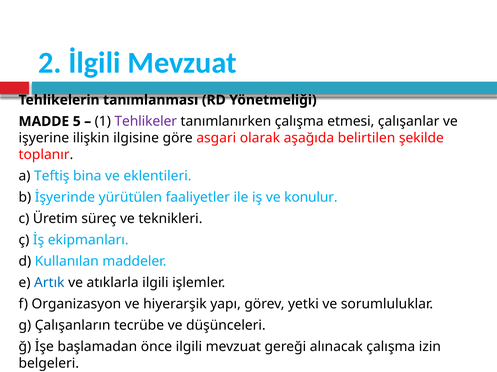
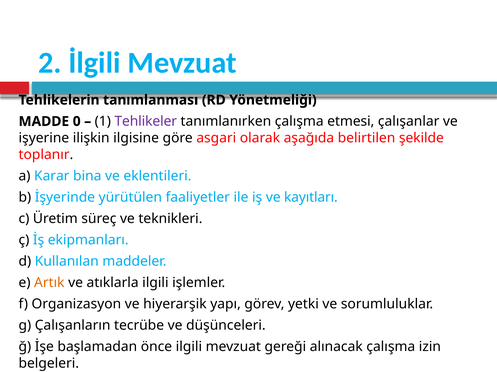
5: 5 -> 0
Teftiş: Teftiş -> Karar
ve konulur: konulur -> kayıtları
Artık colour: blue -> orange
